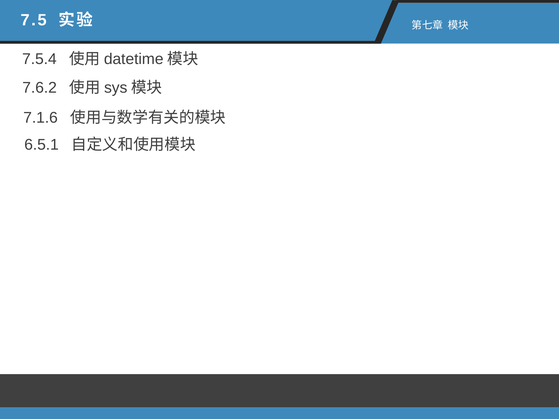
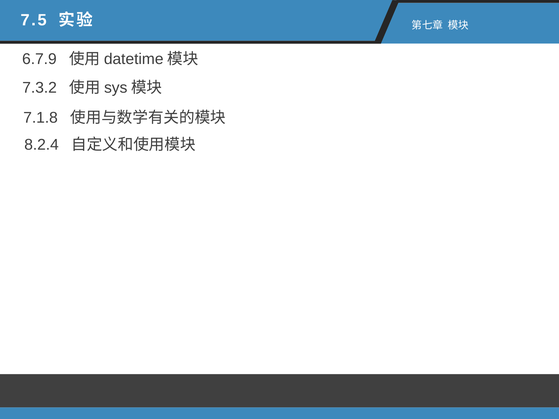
7.5.4: 7.5.4 -> 6.7.9
7.6.2: 7.6.2 -> 7.3.2
7.1.6: 7.1.6 -> 7.1.8
6.5.1: 6.5.1 -> 8.2.4
